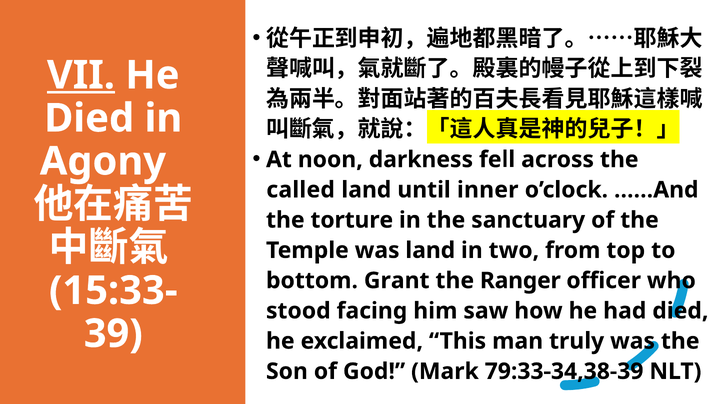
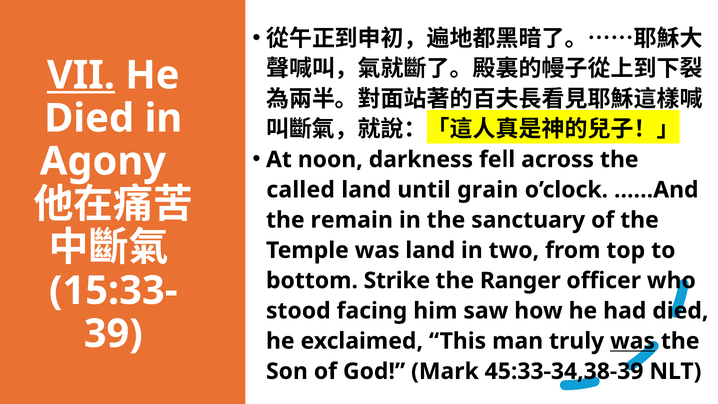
inner: inner -> grain
torture: torture -> remain
Grant: Grant -> Strike
was at (633, 341) underline: none -> present
79:33-34,38-39: 79:33-34,38-39 -> 45:33-34,38-39
